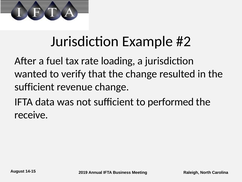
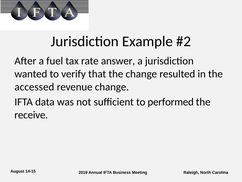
loading: loading -> answer
sufficient at (34, 87): sufficient -> accessed
